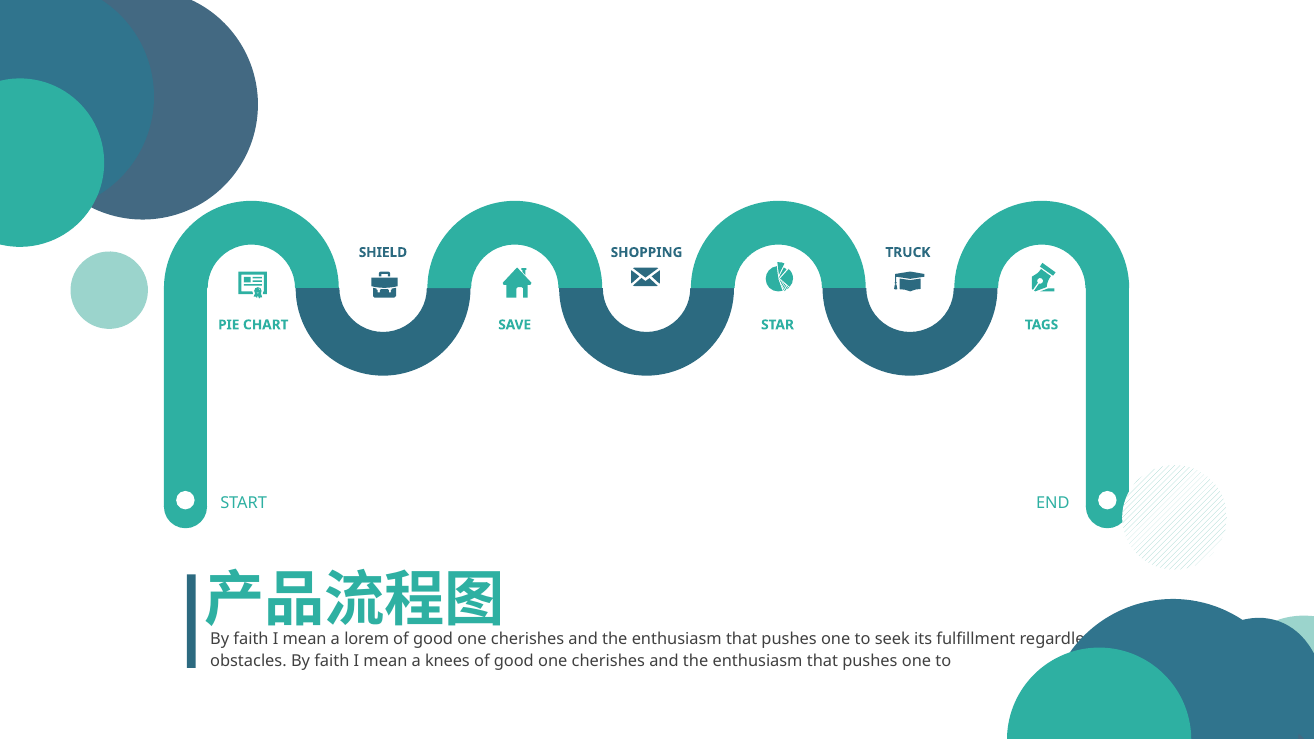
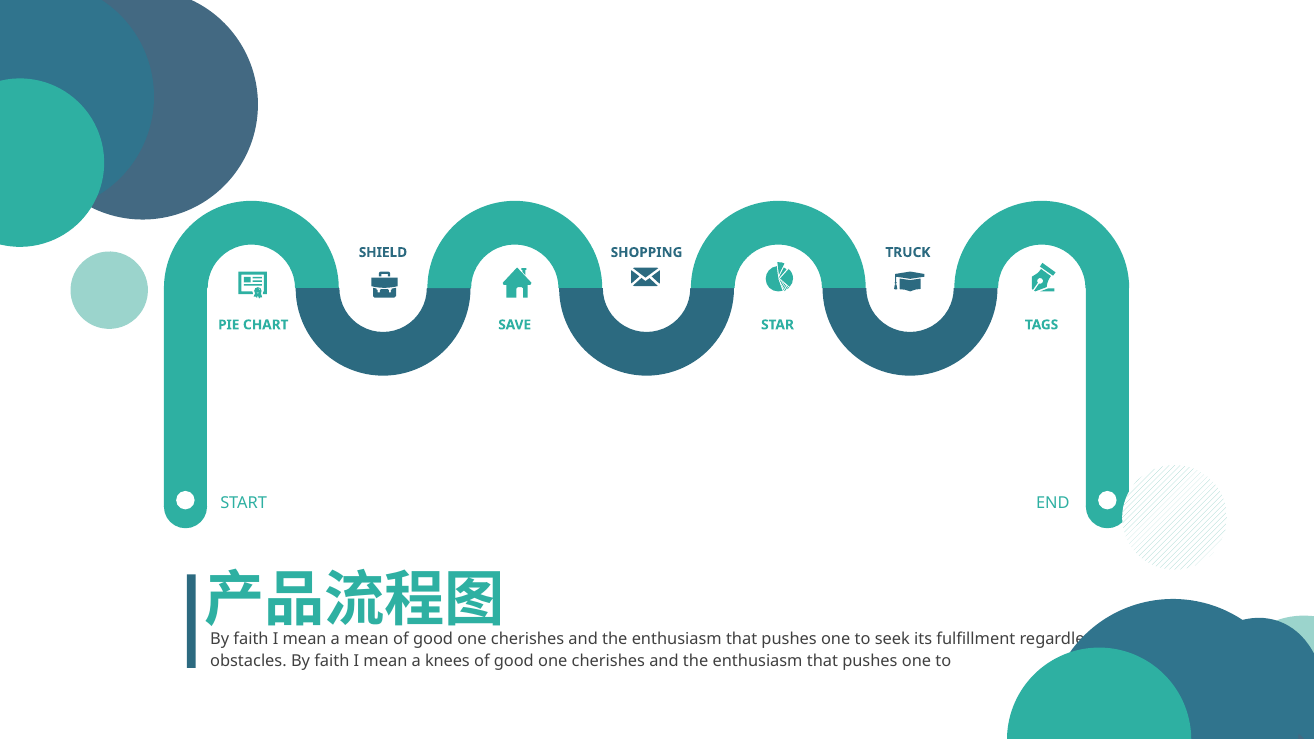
a lorem: lorem -> mean
